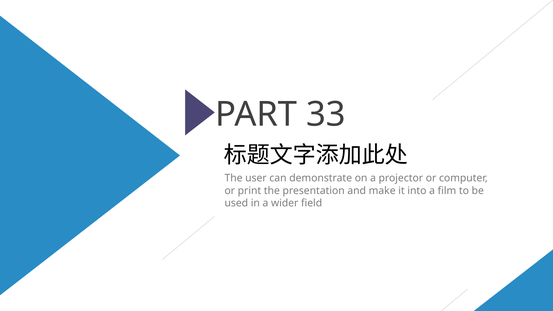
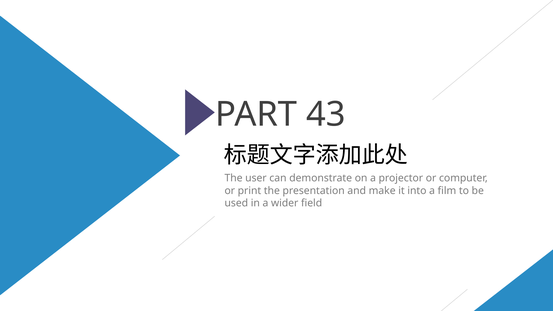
33: 33 -> 43
